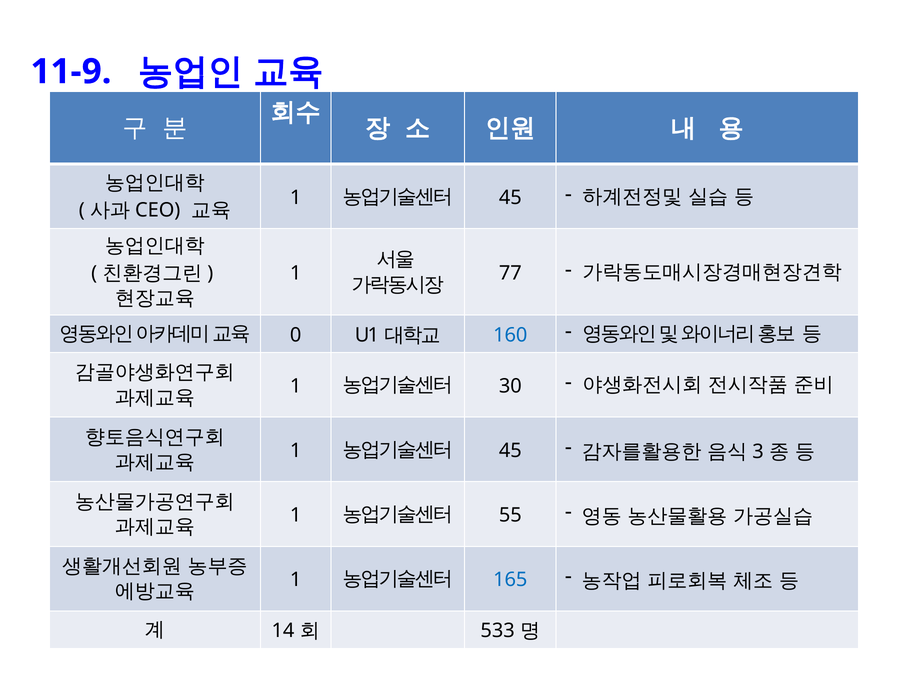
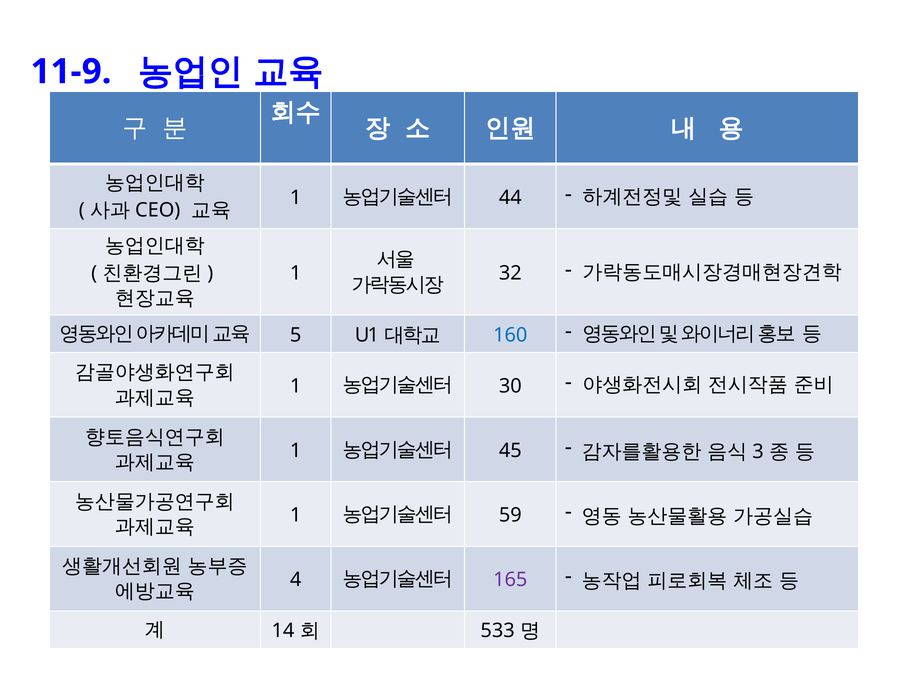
45 at (510, 197): 45 -> 44
77: 77 -> 32
0: 0 -> 5
55: 55 -> 59
1 at (296, 580): 1 -> 4
165 colour: blue -> purple
